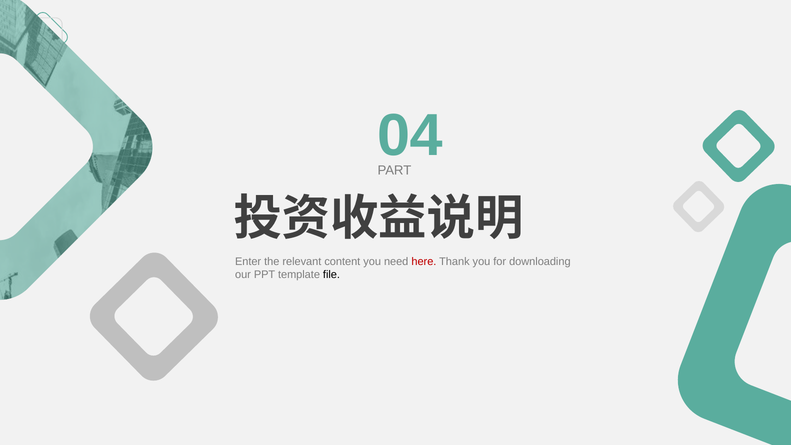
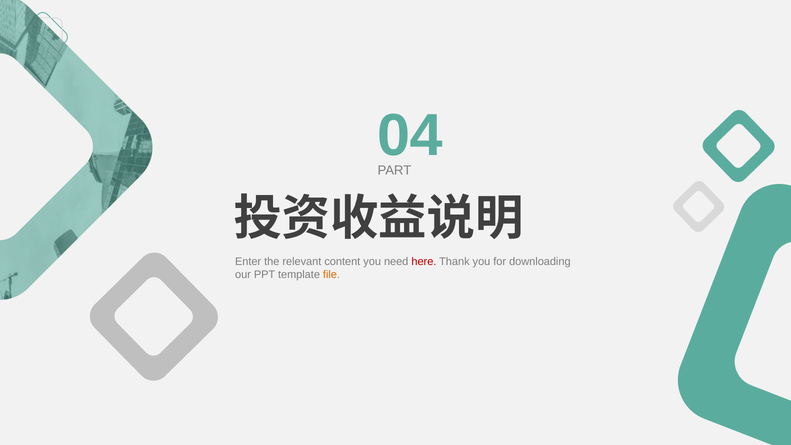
file colour: black -> orange
